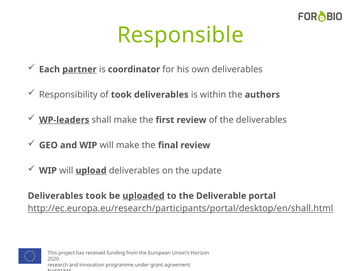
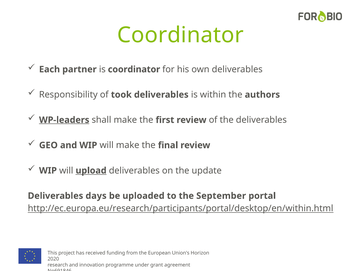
Responsible at (180, 35): Responsible -> Coordinator
partner underline: present -> none
Deliverables took: took -> days
uploaded underline: present -> none
Deliverable: Deliverable -> September
http://ec.europa.eu/research/participants/portal/desktop/en/shall.html: http://ec.europa.eu/research/participants/portal/desktop/en/shall.html -> http://ec.europa.eu/research/participants/portal/desktop/en/within.html
